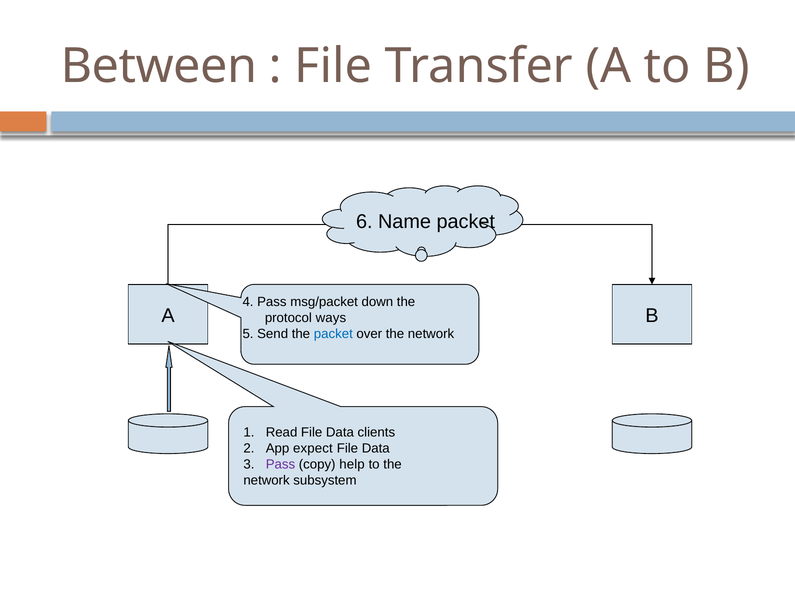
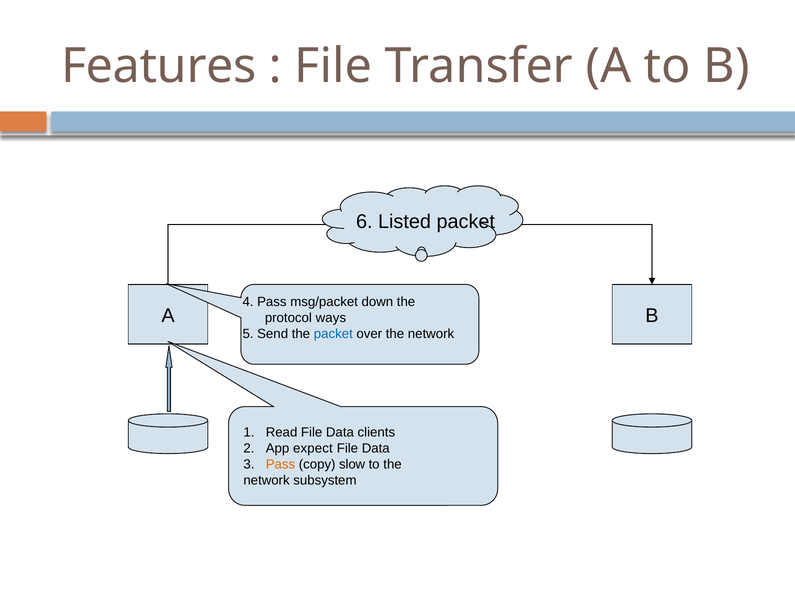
Between: Between -> Features
Name: Name -> Listed
Pass at (280, 464) colour: purple -> orange
help: help -> slow
